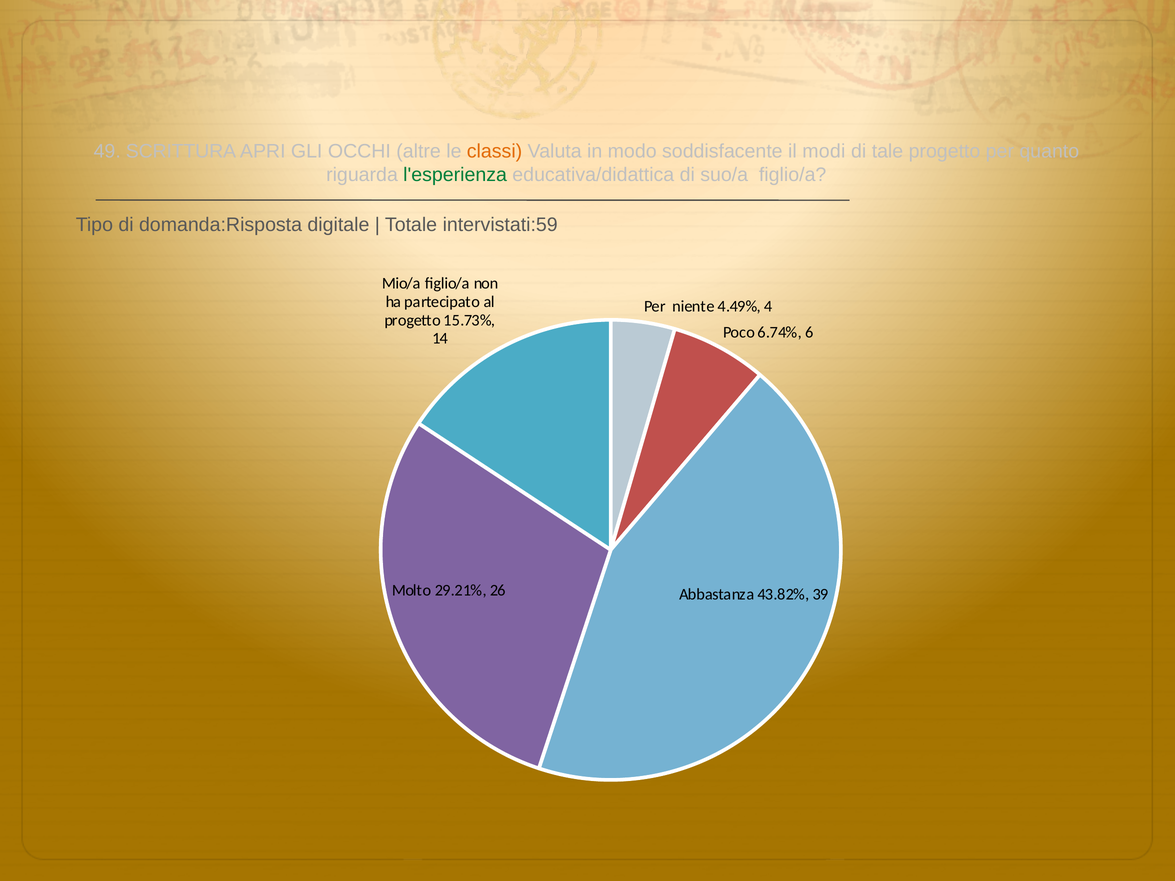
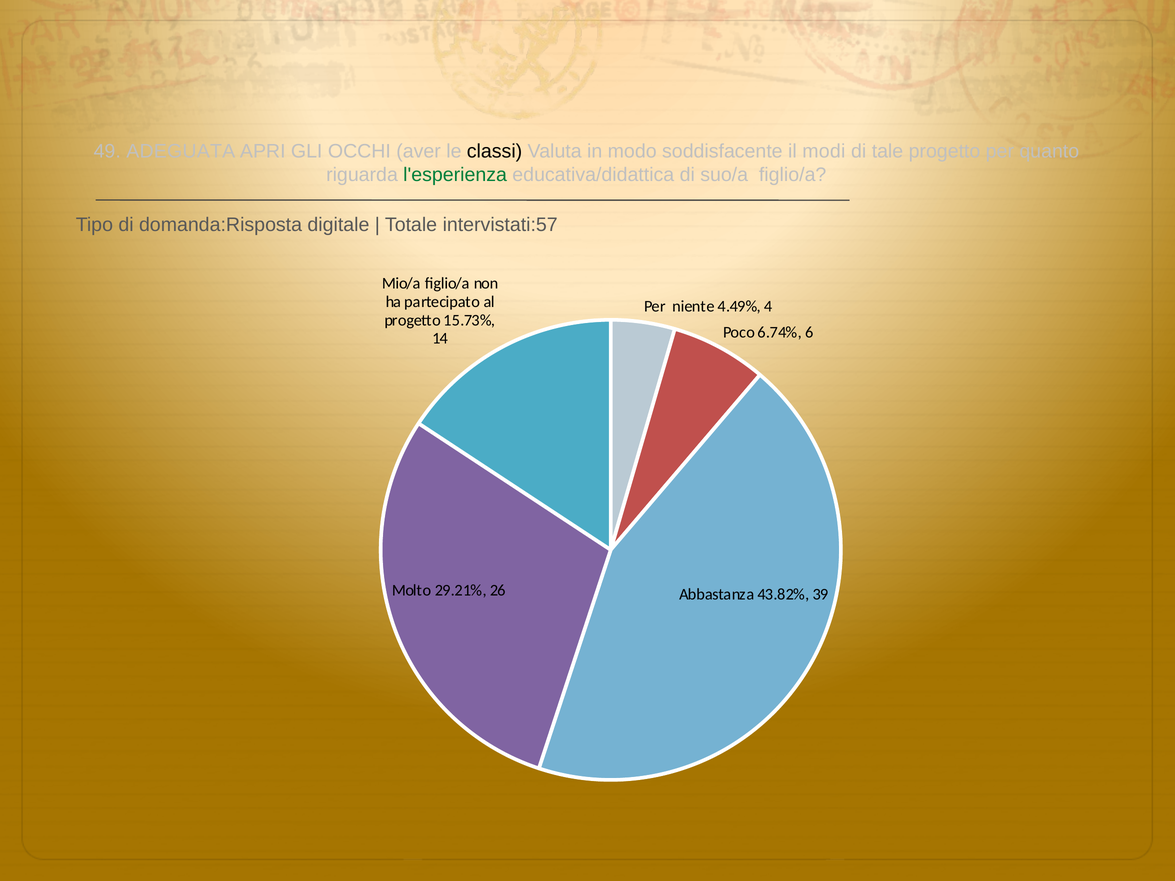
SCRITTURA: SCRITTURA -> ADEGUATA
altre: altre -> aver
classi colour: orange -> black
intervistati:59: intervistati:59 -> intervistati:57
